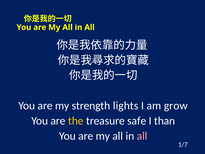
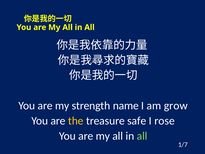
lights: lights -> name
than: than -> rose
all at (142, 136) colour: pink -> light green
